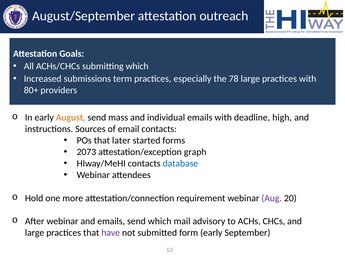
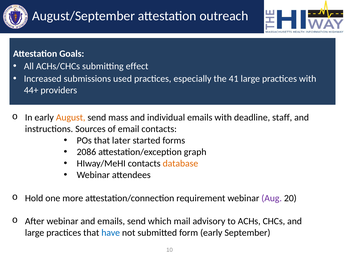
submitting which: which -> effect
term: term -> used
78: 78 -> 41
80+: 80+ -> 44+
high: high -> staff
2073: 2073 -> 2086
database colour: blue -> orange
have colour: purple -> blue
